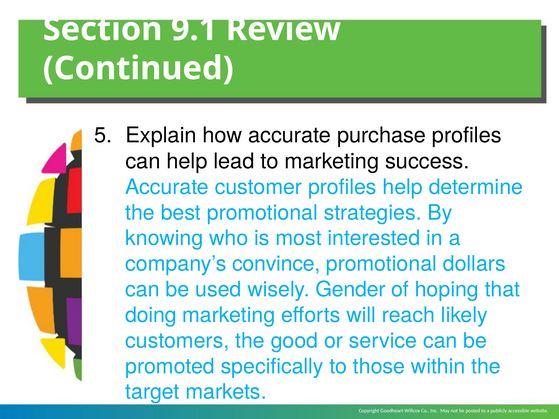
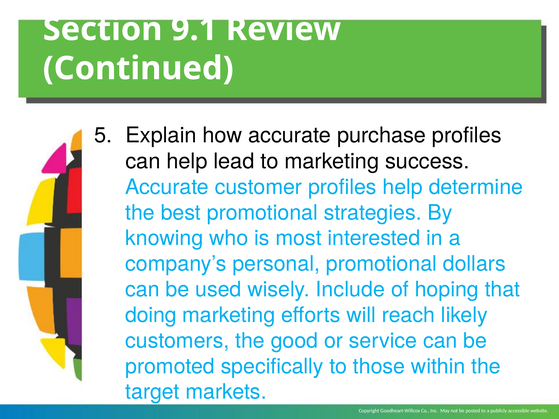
convince: convince -> personal
Gender: Gender -> Include
